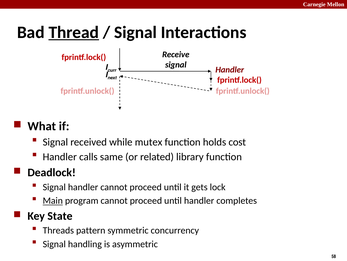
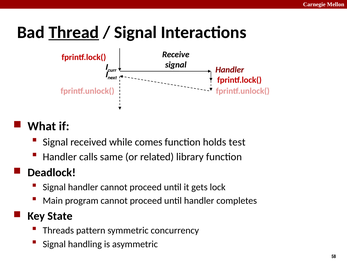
mutex: mutex -> comes
cost: cost -> test
Main underline: present -> none
